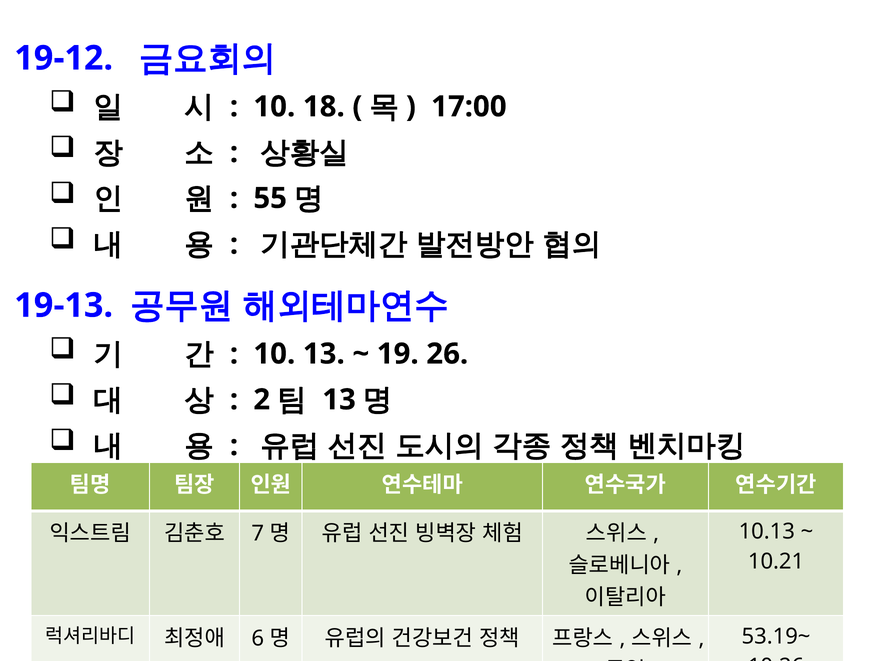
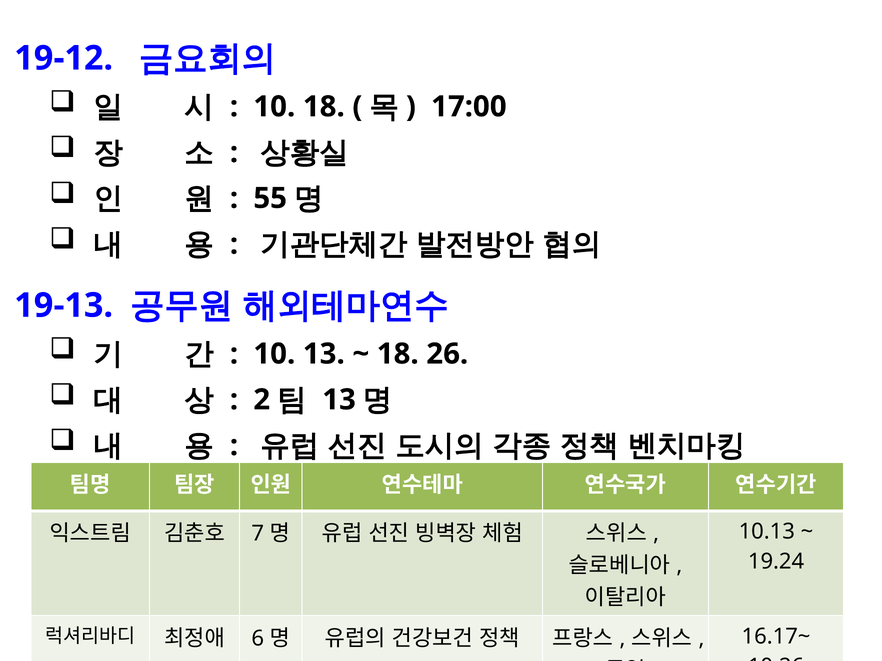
19 at (398, 354): 19 -> 18
10.21: 10.21 -> 19.24
53.19~: 53.19~ -> 16.17~
